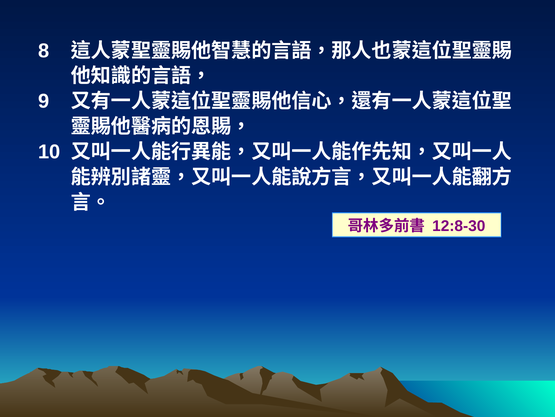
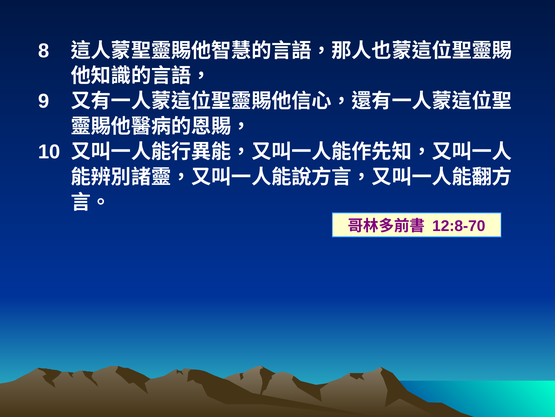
12:8-30: 12:8-30 -> 12:8-70
